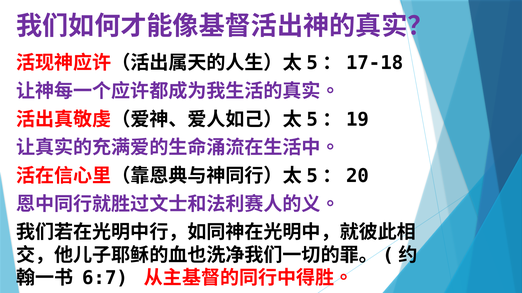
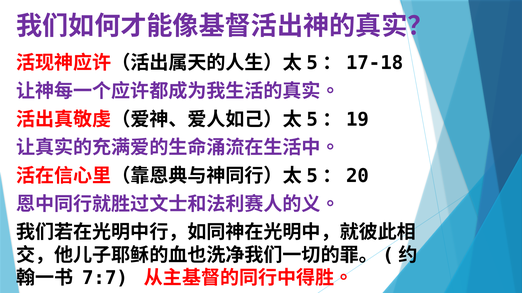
6:7: 6:7 -> 7:7
